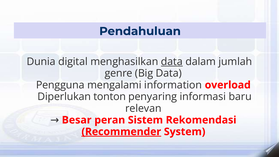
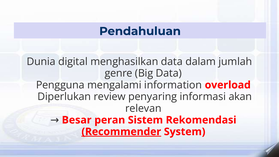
data at (172, 62) underline: present -> none
tonton: tonton -> review
baru: baru -> akan
